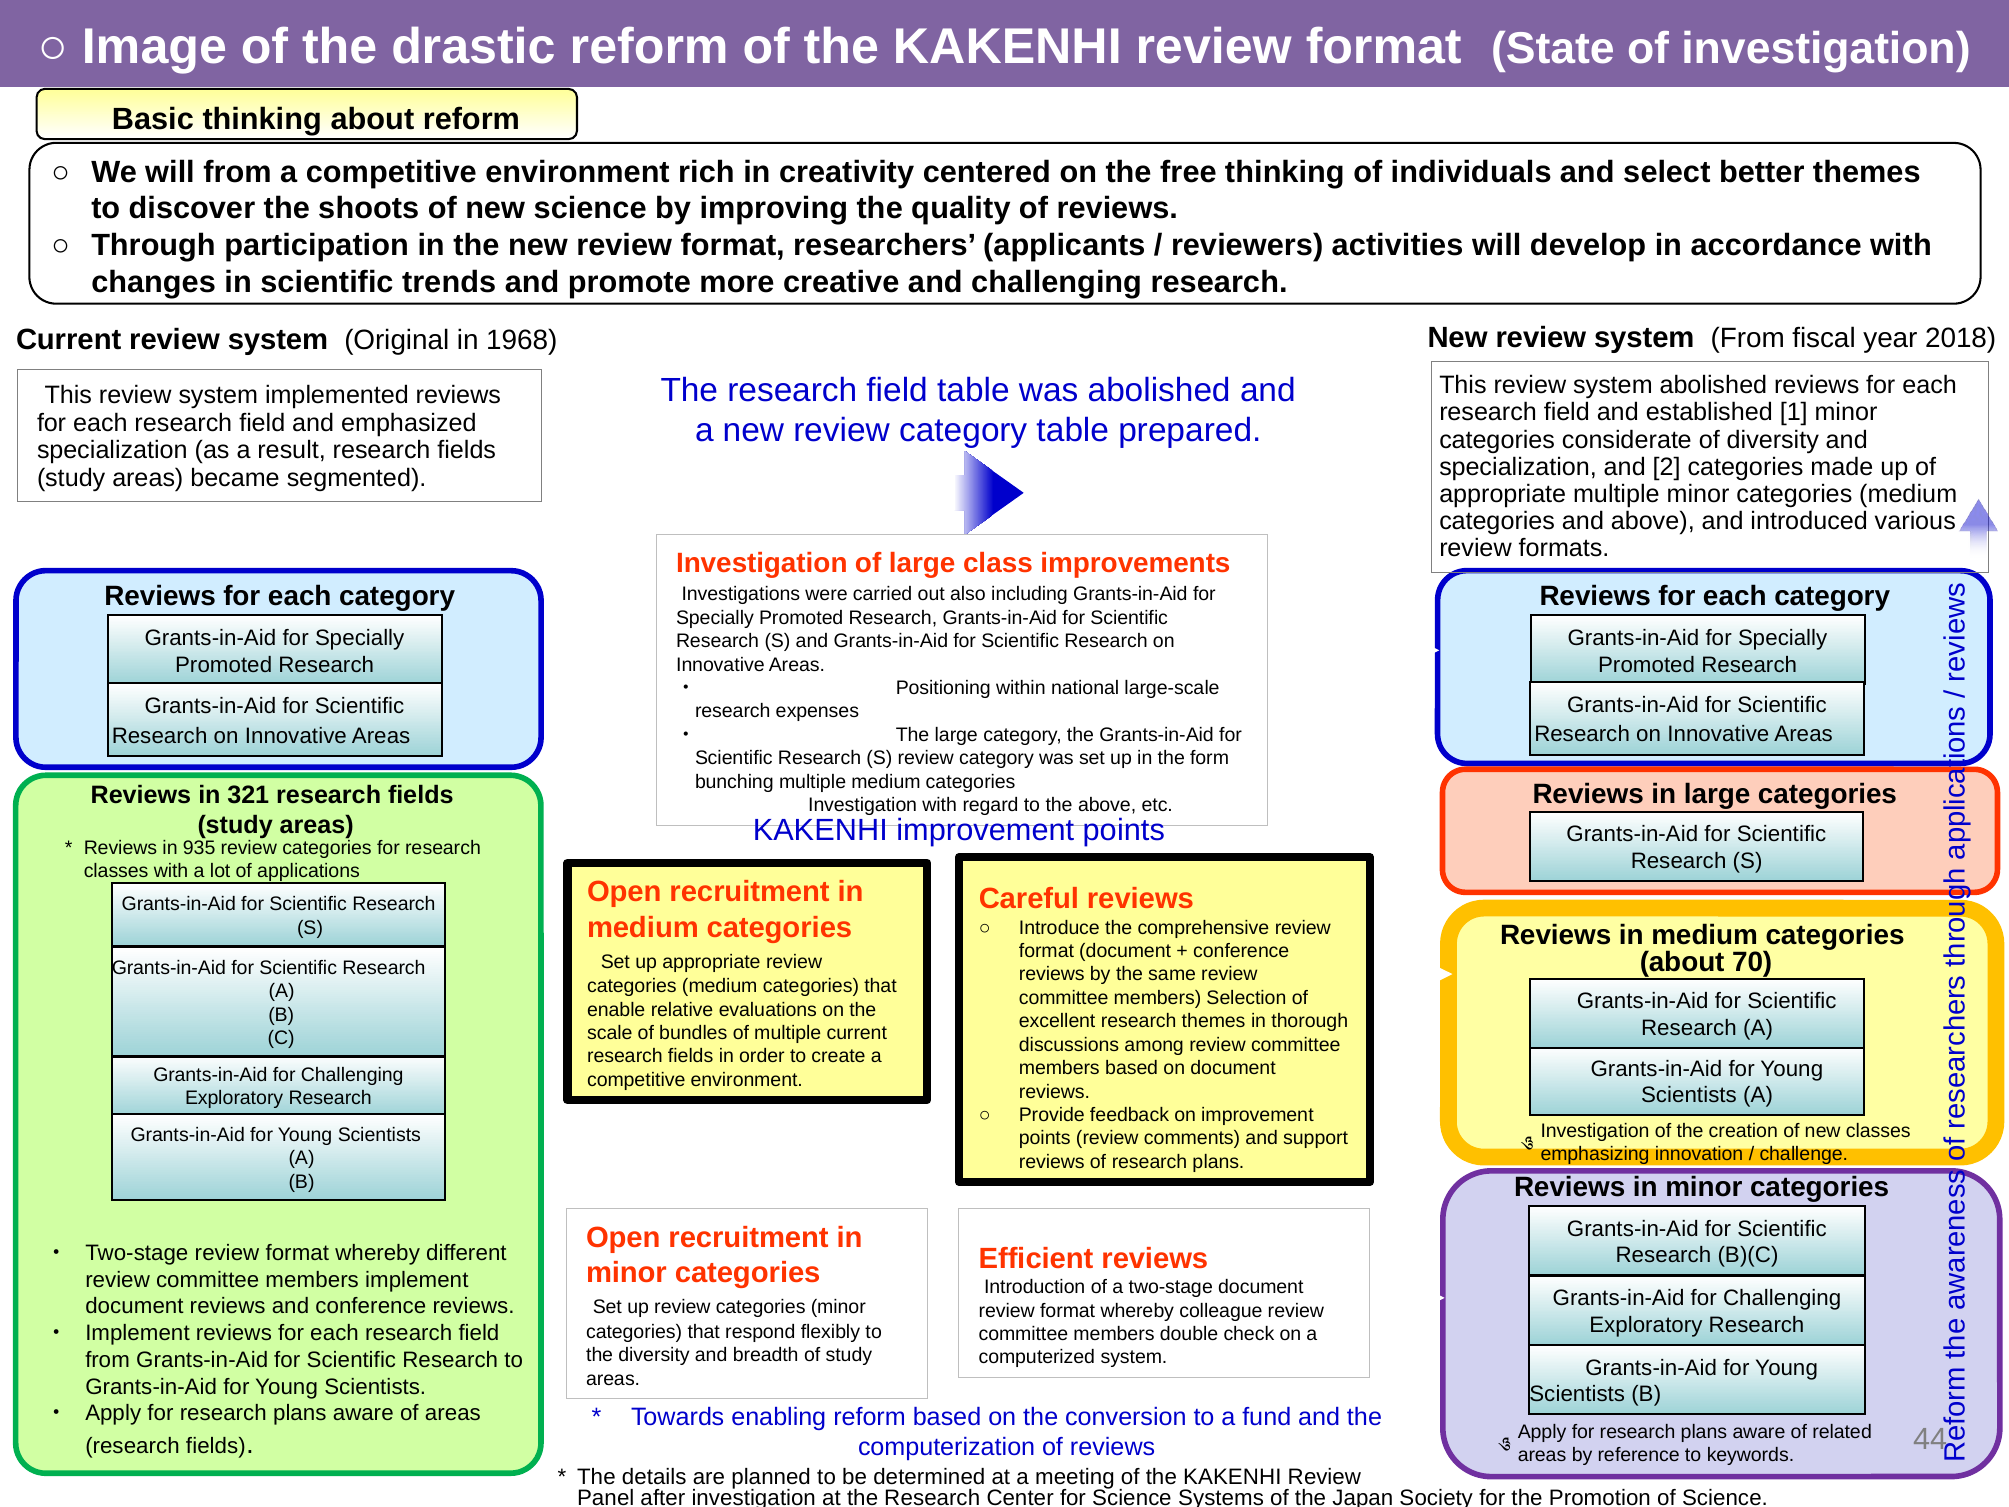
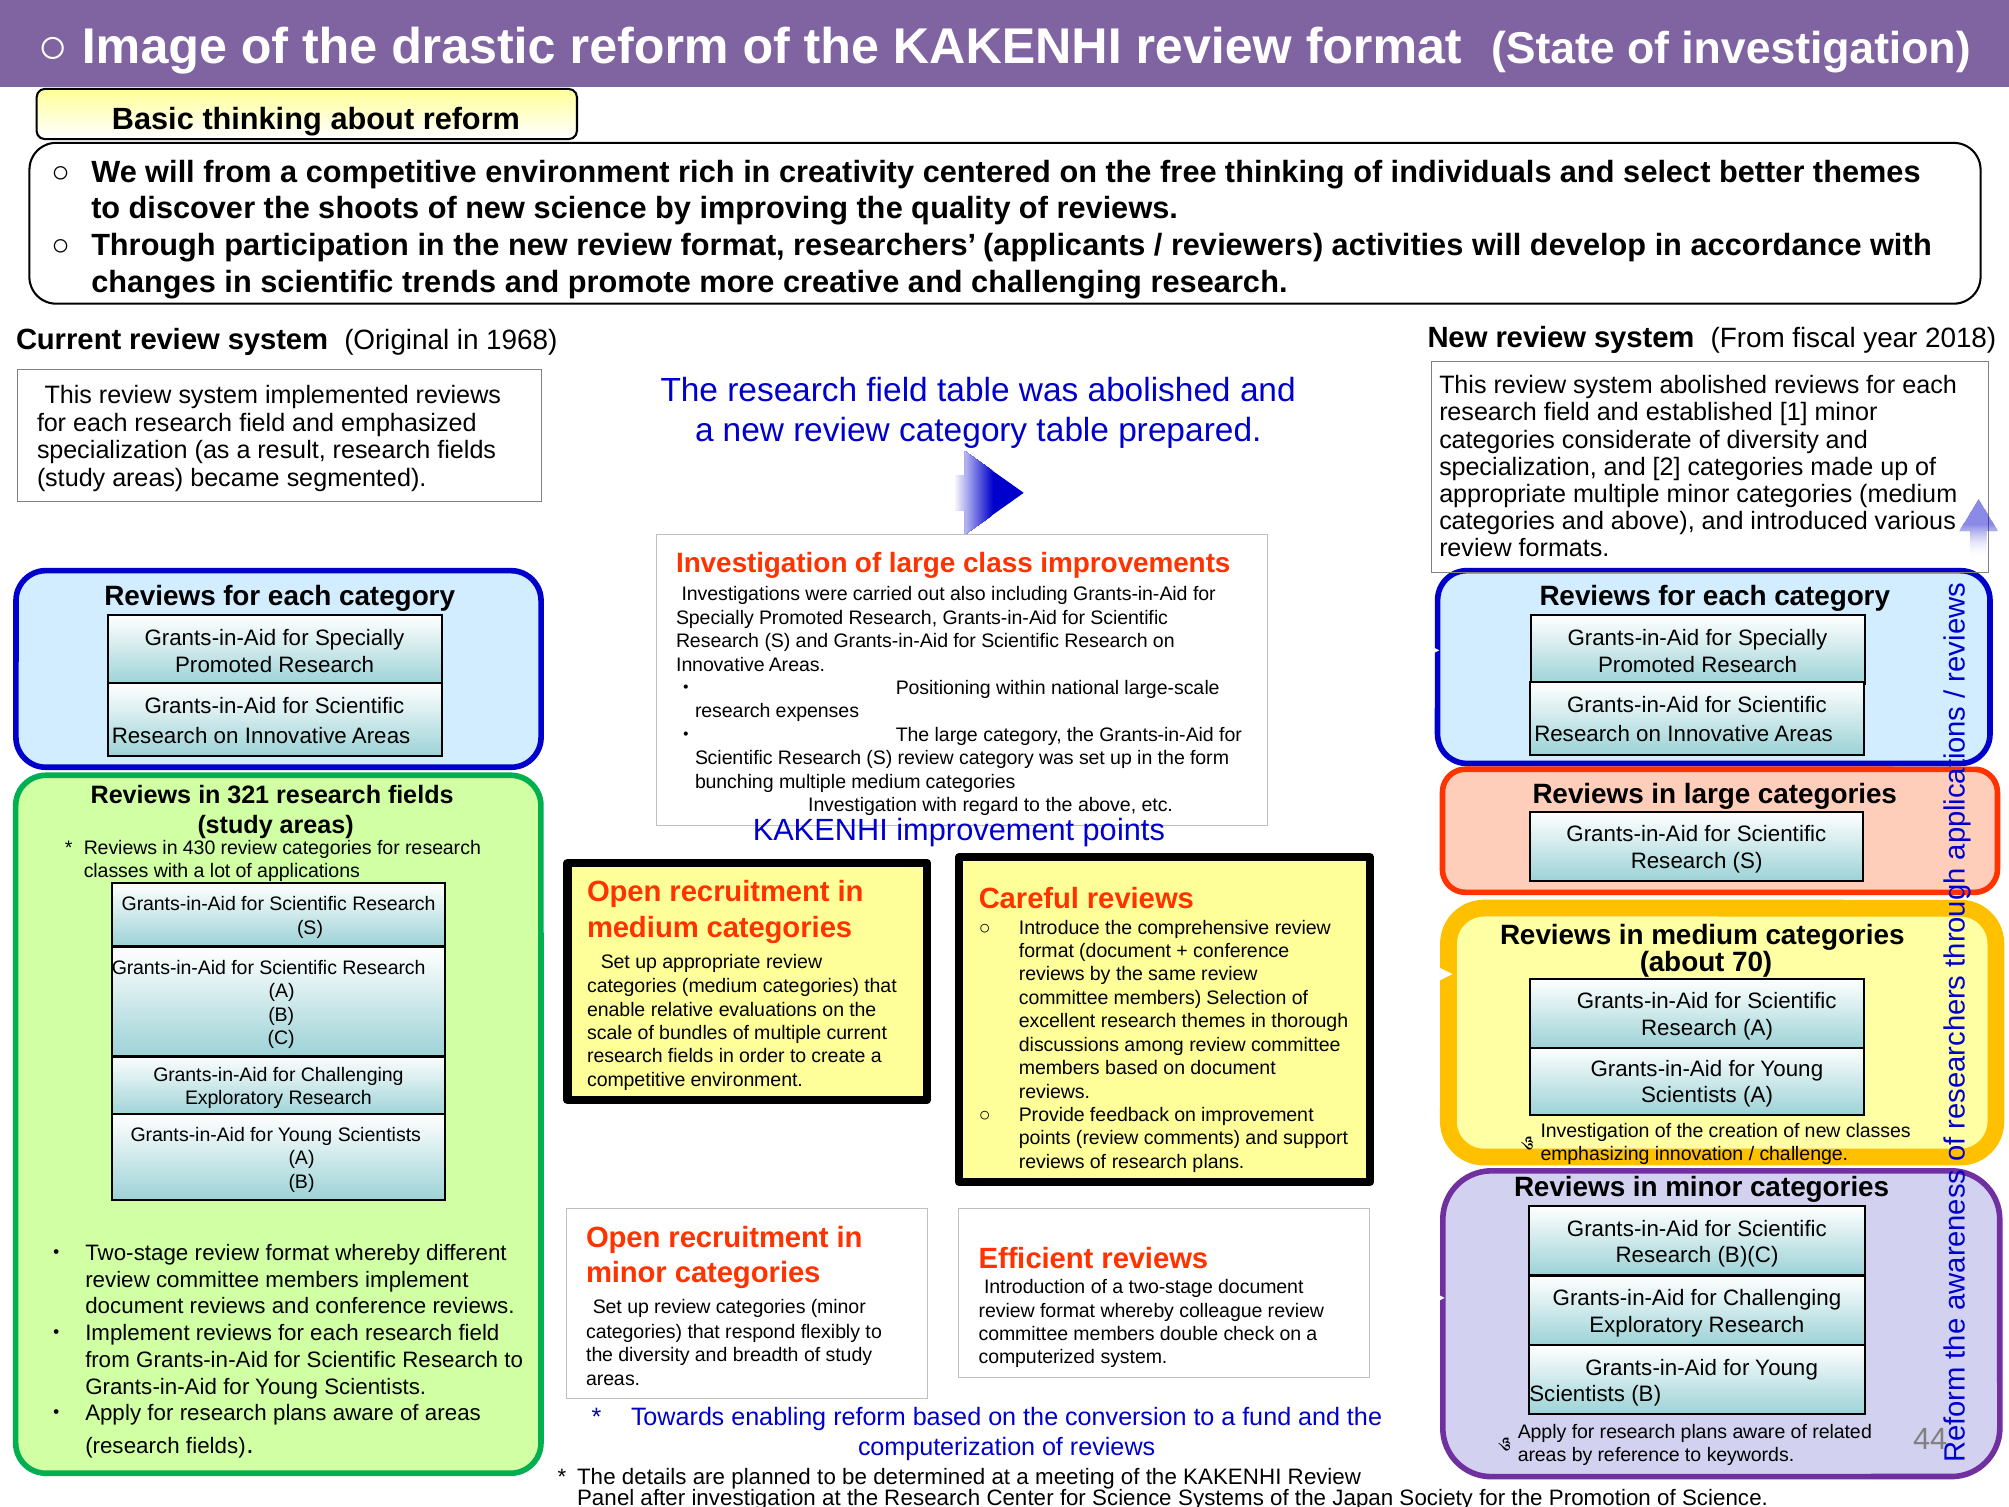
935: 935 -> 430
